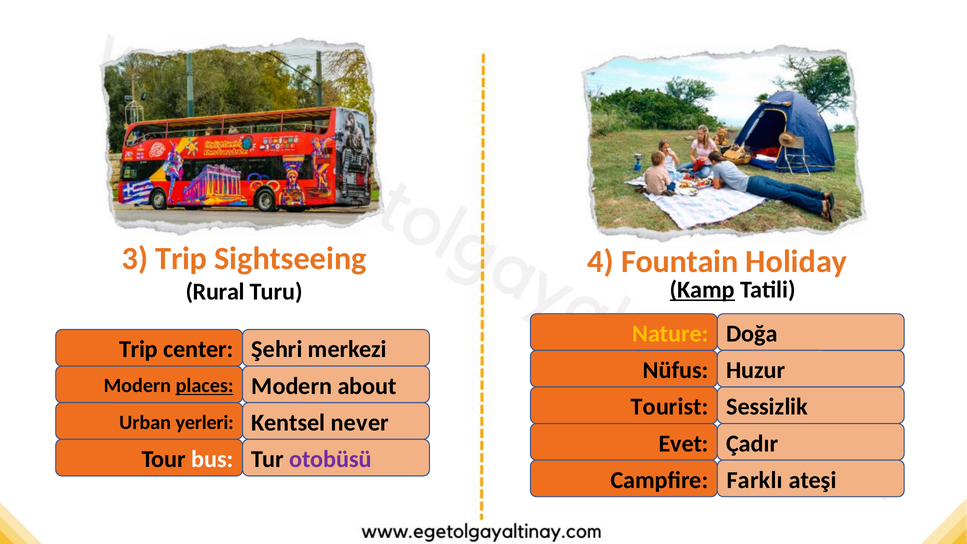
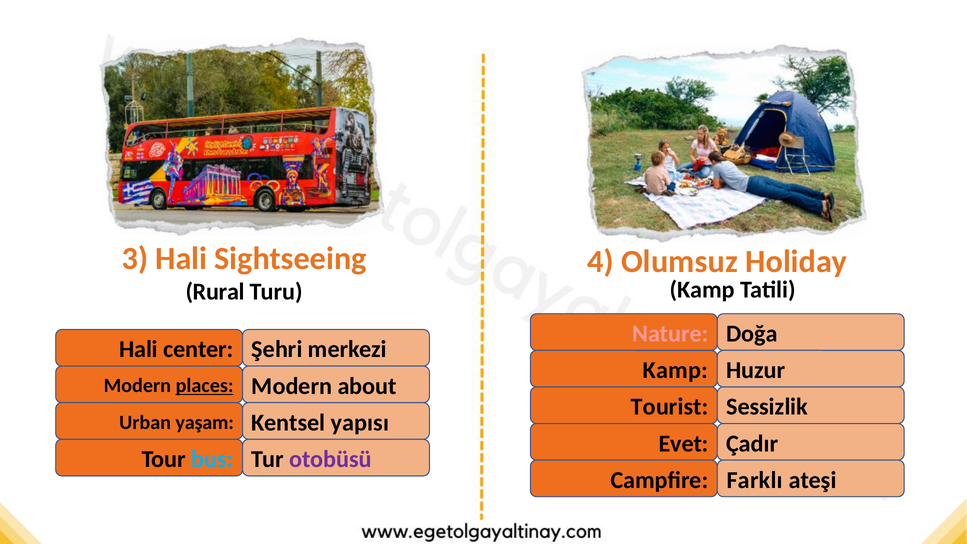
3 Trip: Trip -> Hali
Fountain: Fountain -> Olumsuz
Kamp at (702, 290) underline: present -> none
Nature colour: yellow -> pink
Trip at (139, 349): Trip -> Hali
Nüfus at (676, 370): Nüfus -> Kamp
yerleri: yerleri -> yaşam
never: never -> yapısı
bus colour: white -> light blue
